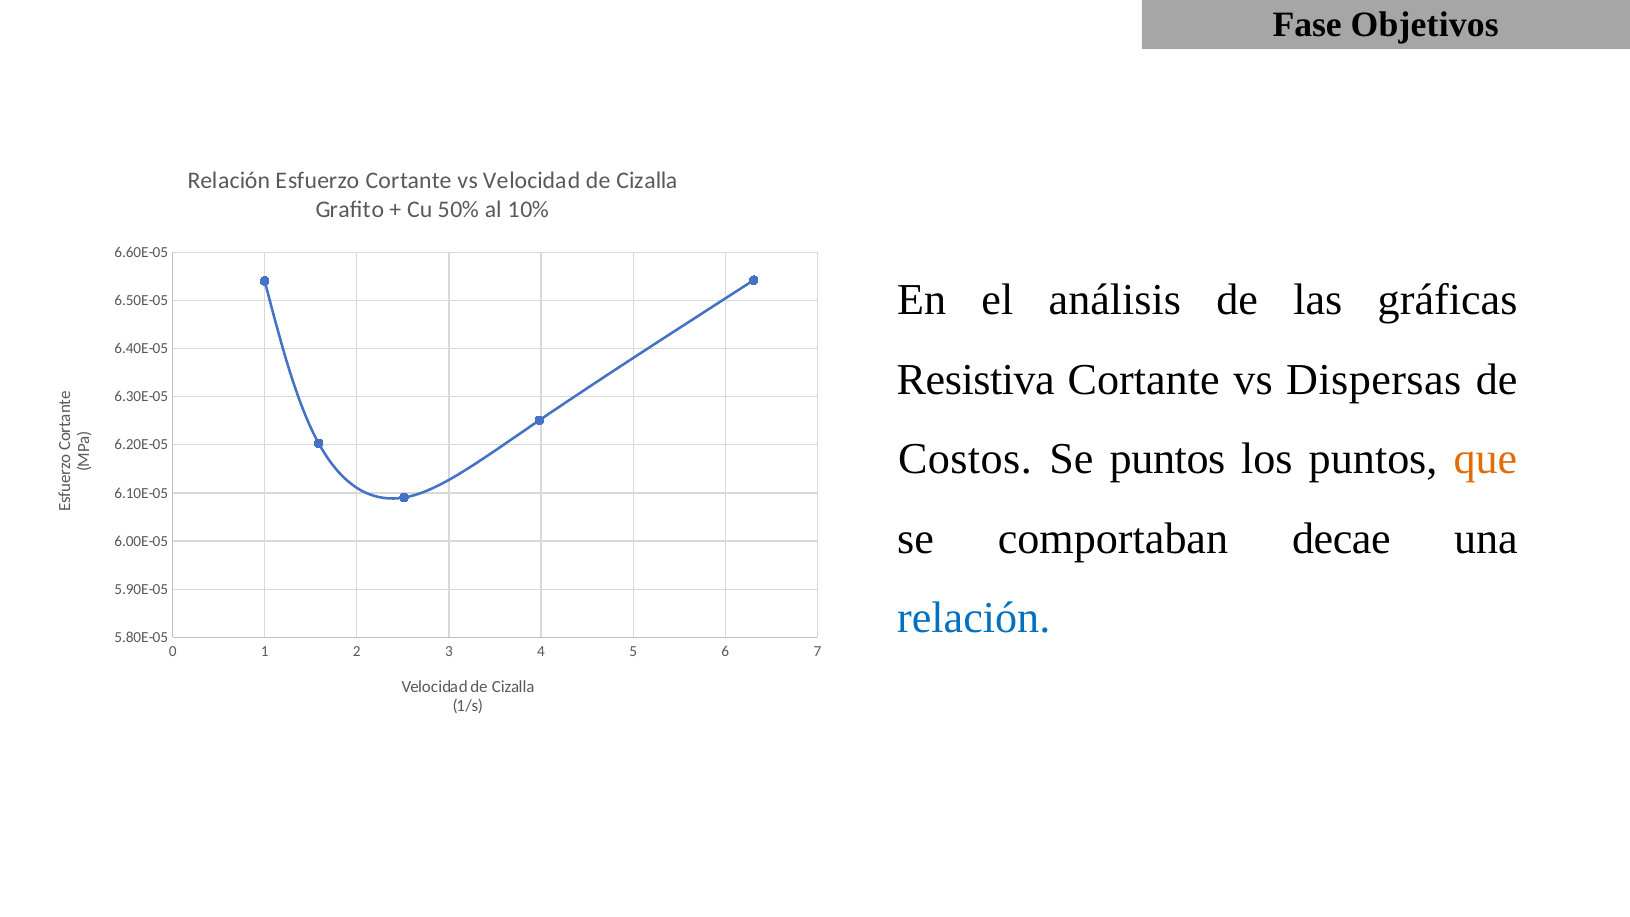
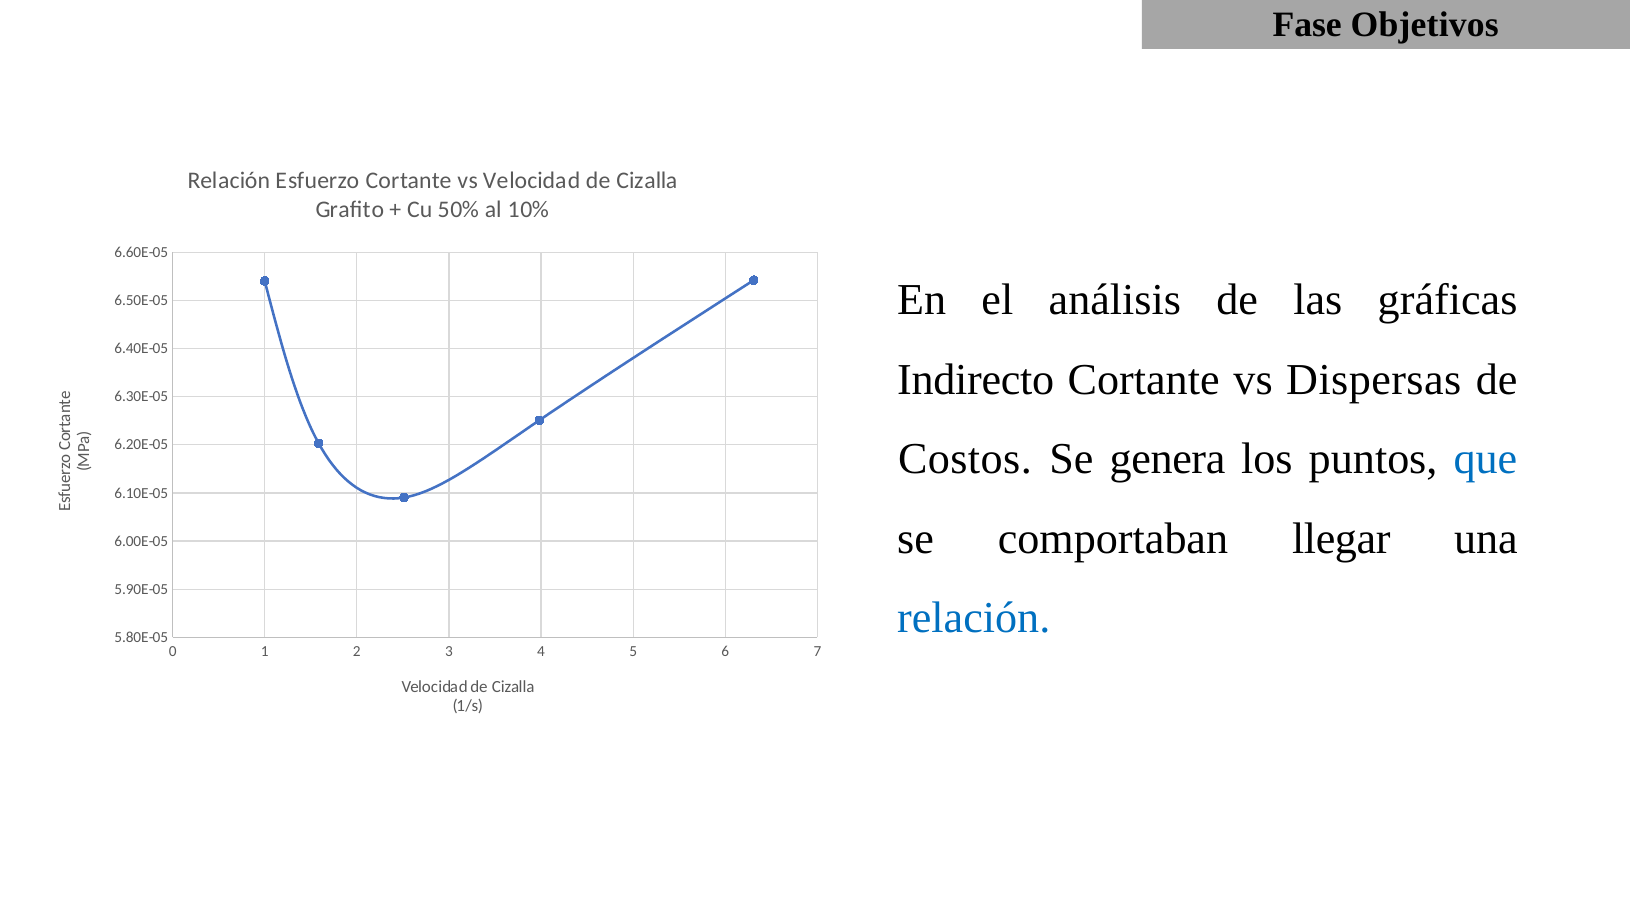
Resistiva: Resistiva -> Indirecto
Se puntos: puntos -> genera
que colour: orange -> blue
decae: decae -> llegar
